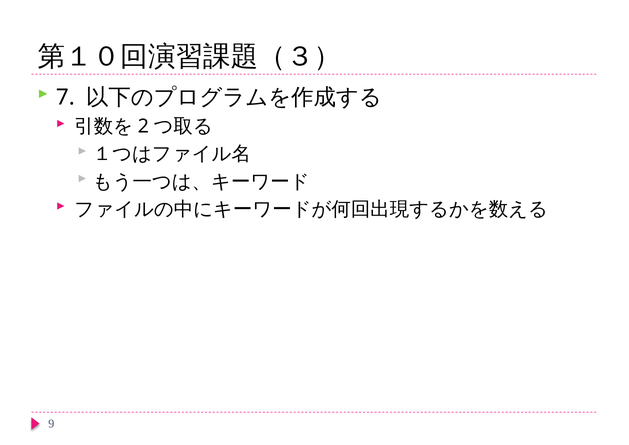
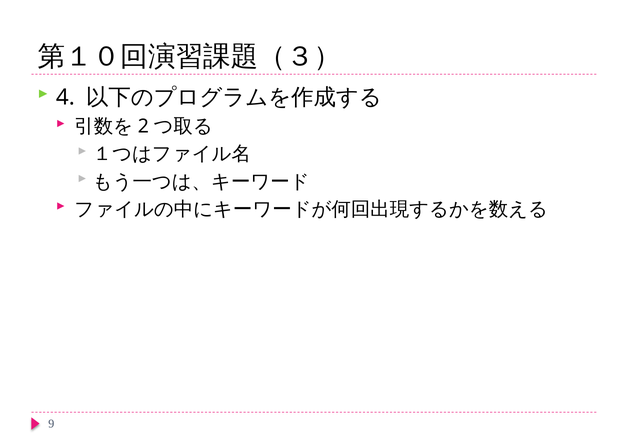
7: 7 -> 4
